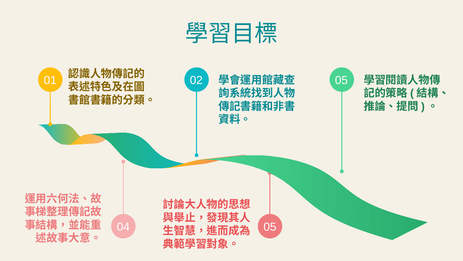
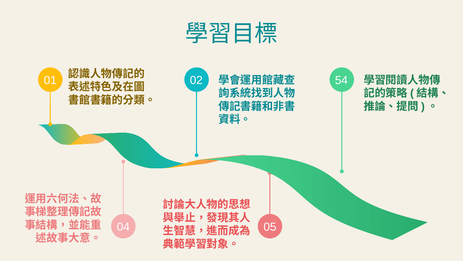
02 05: 05 -> 54
